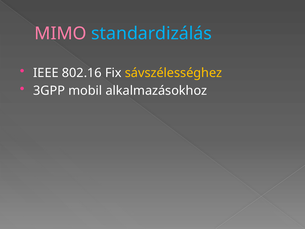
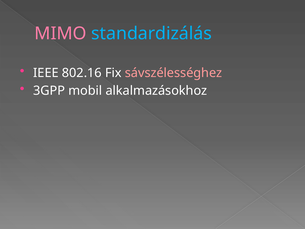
sávszélességhez colour: yellow -> pink
